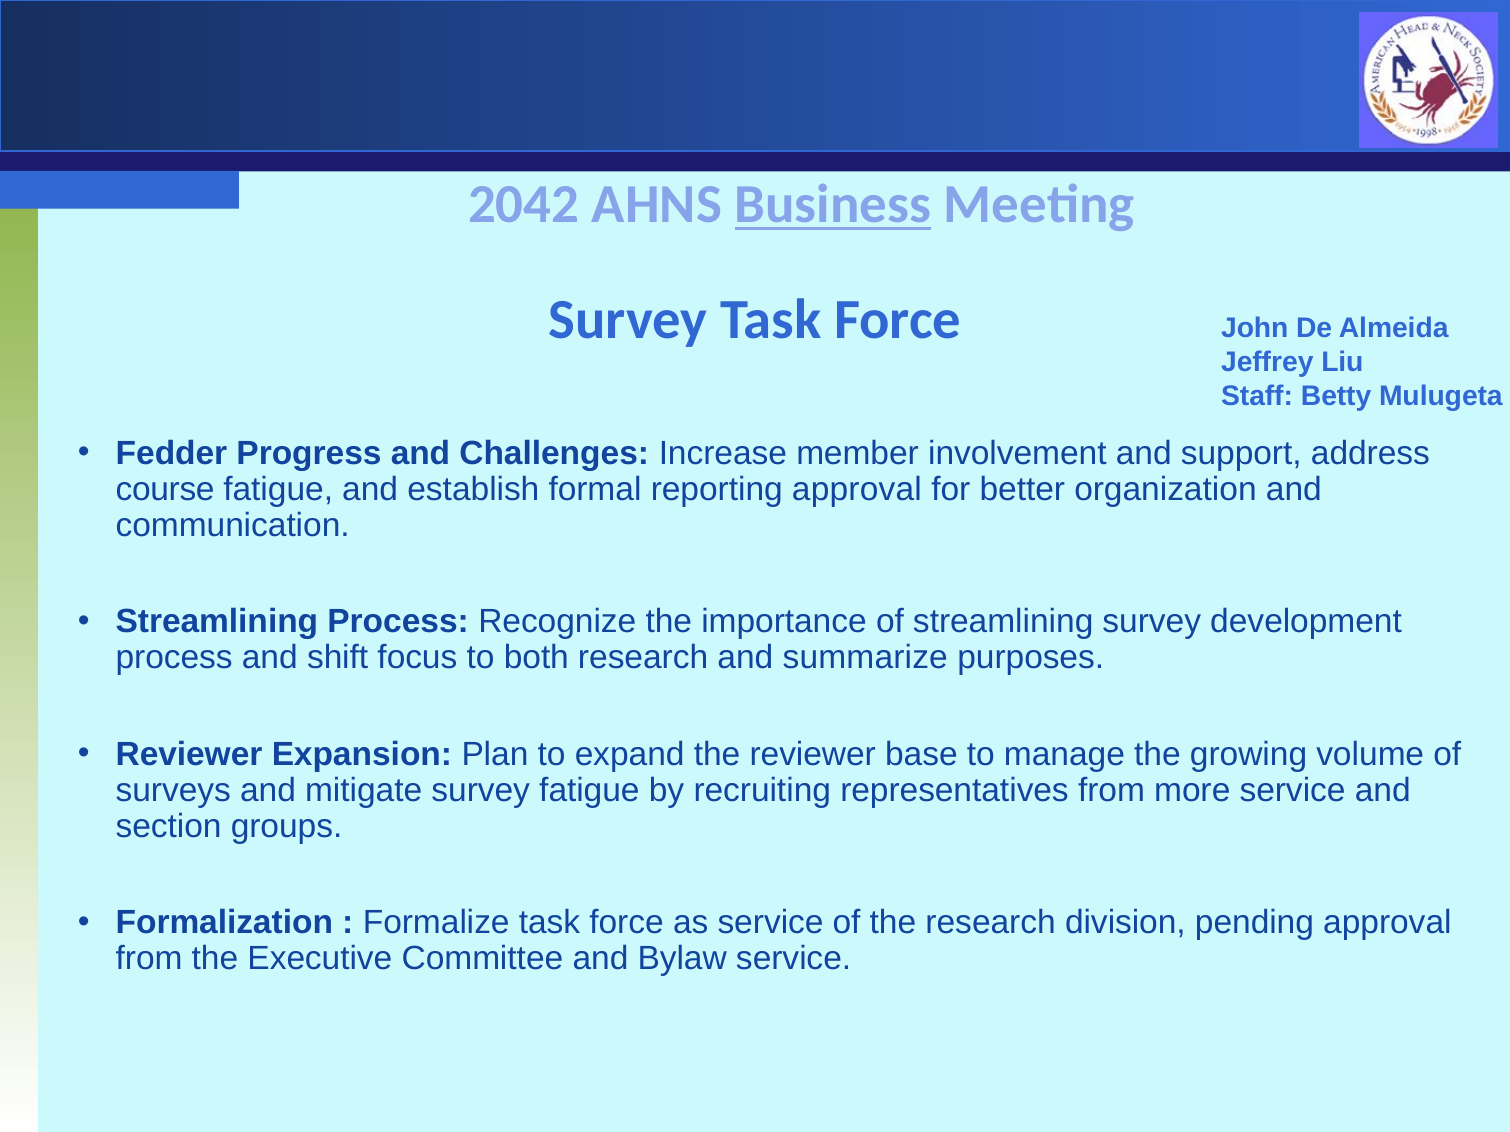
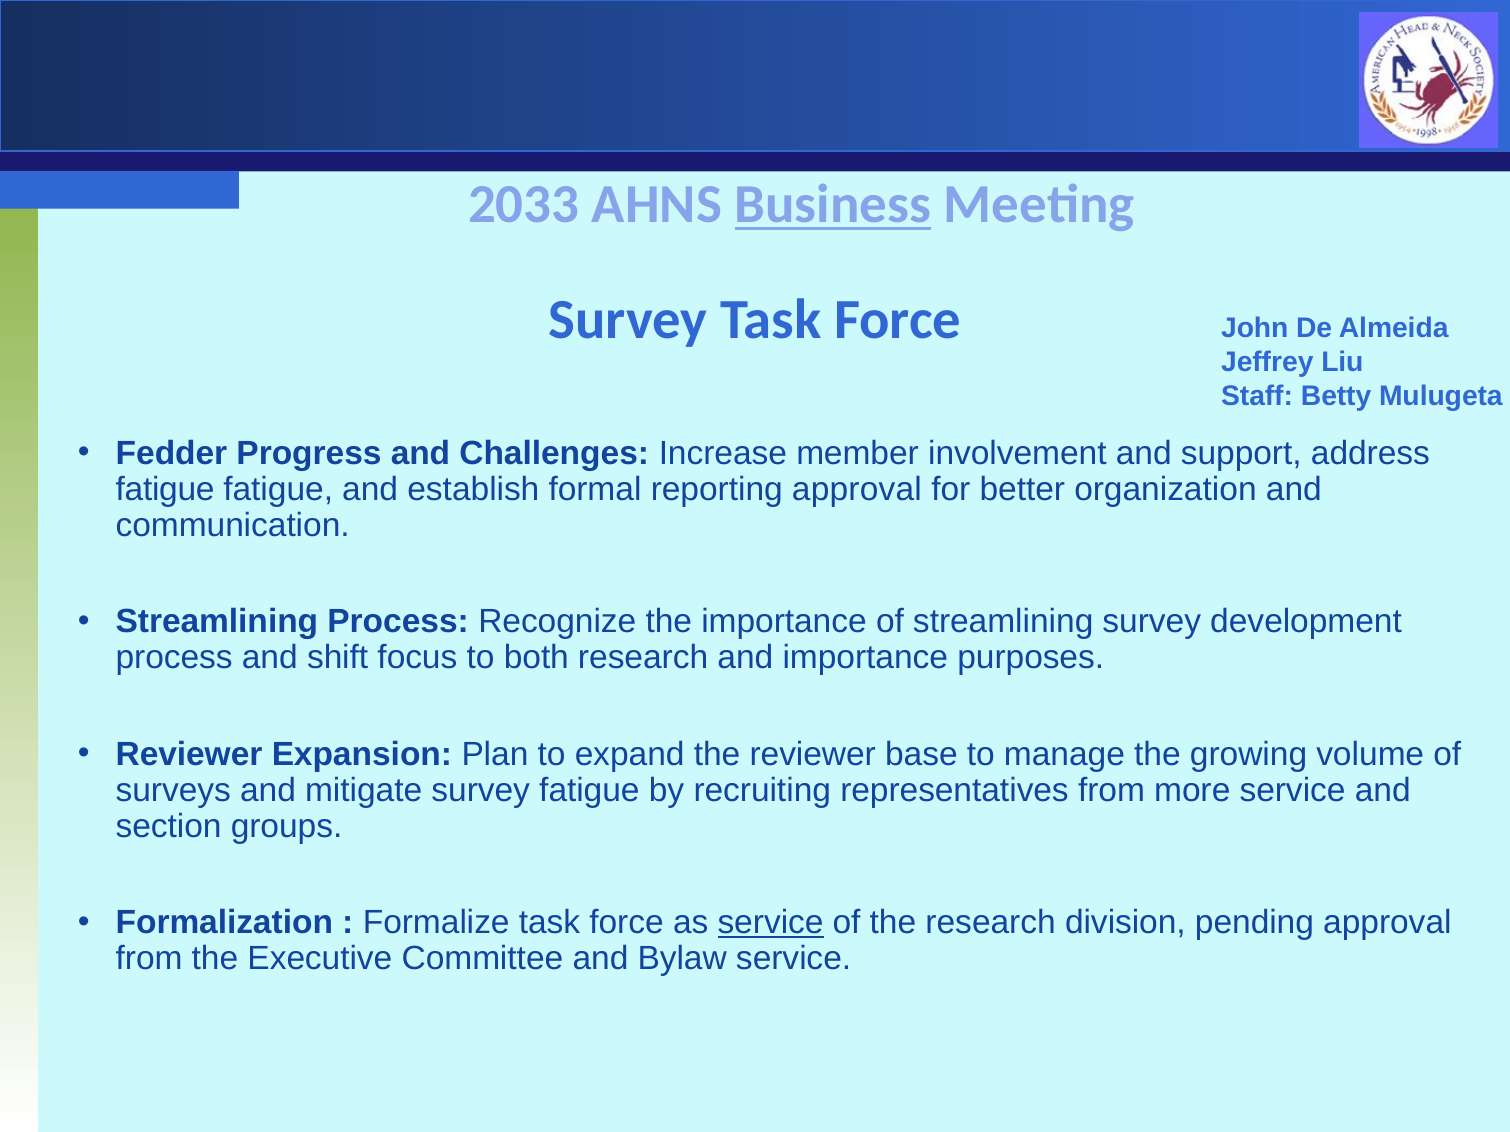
2042: 2042 -> 2033
course at (165, 489): course -> fatigue
and summarize: summarize -> importance
service at (771, 923) underline: none -> present
